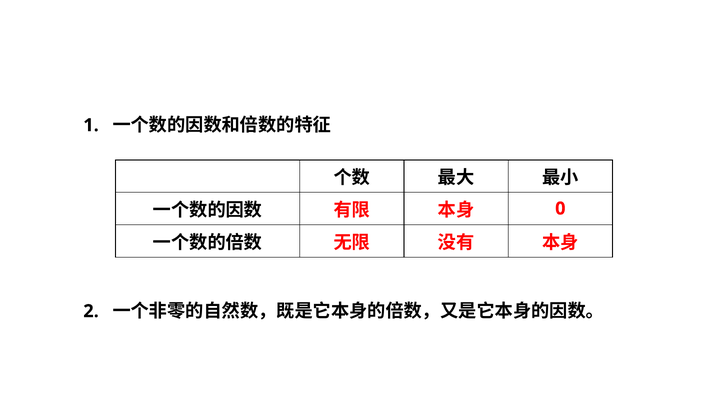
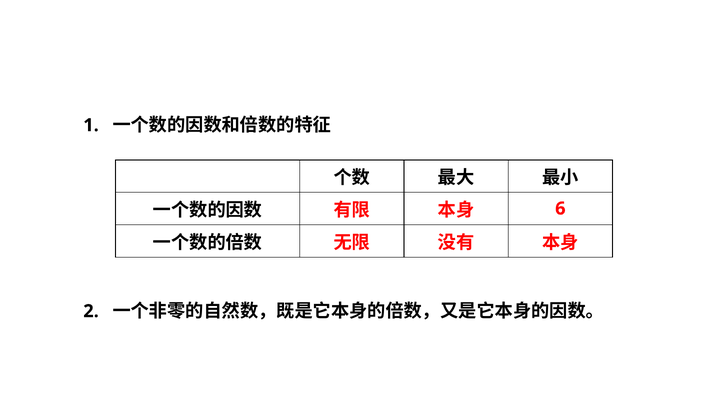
0: 0 -> 6
